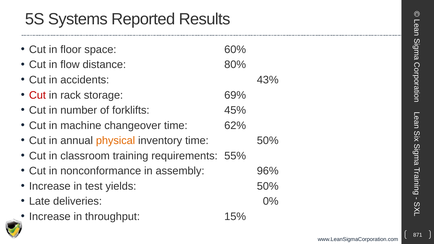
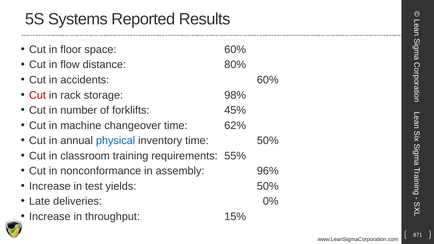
accidents 43%: 43% -> 60%
69%: 69% -> 98%
physical colour: orange -> blue
